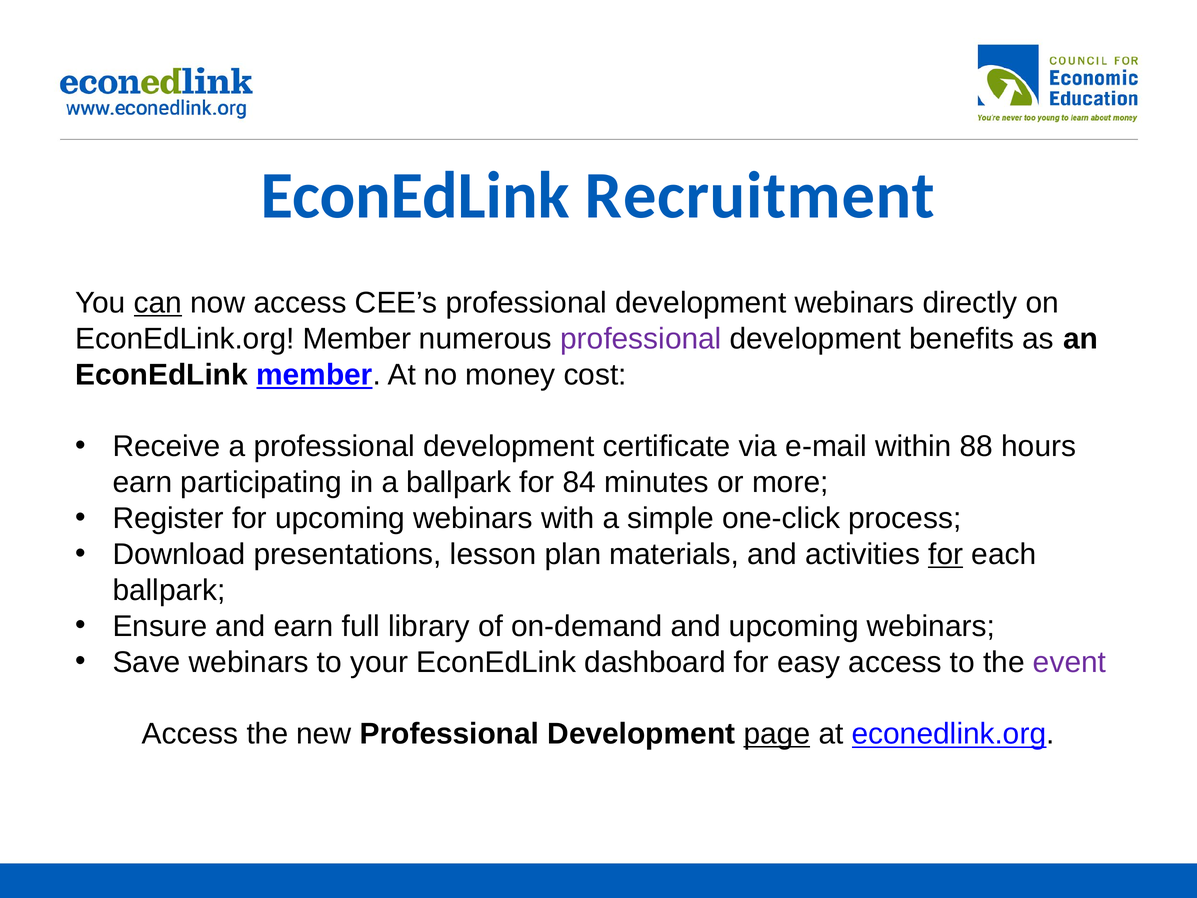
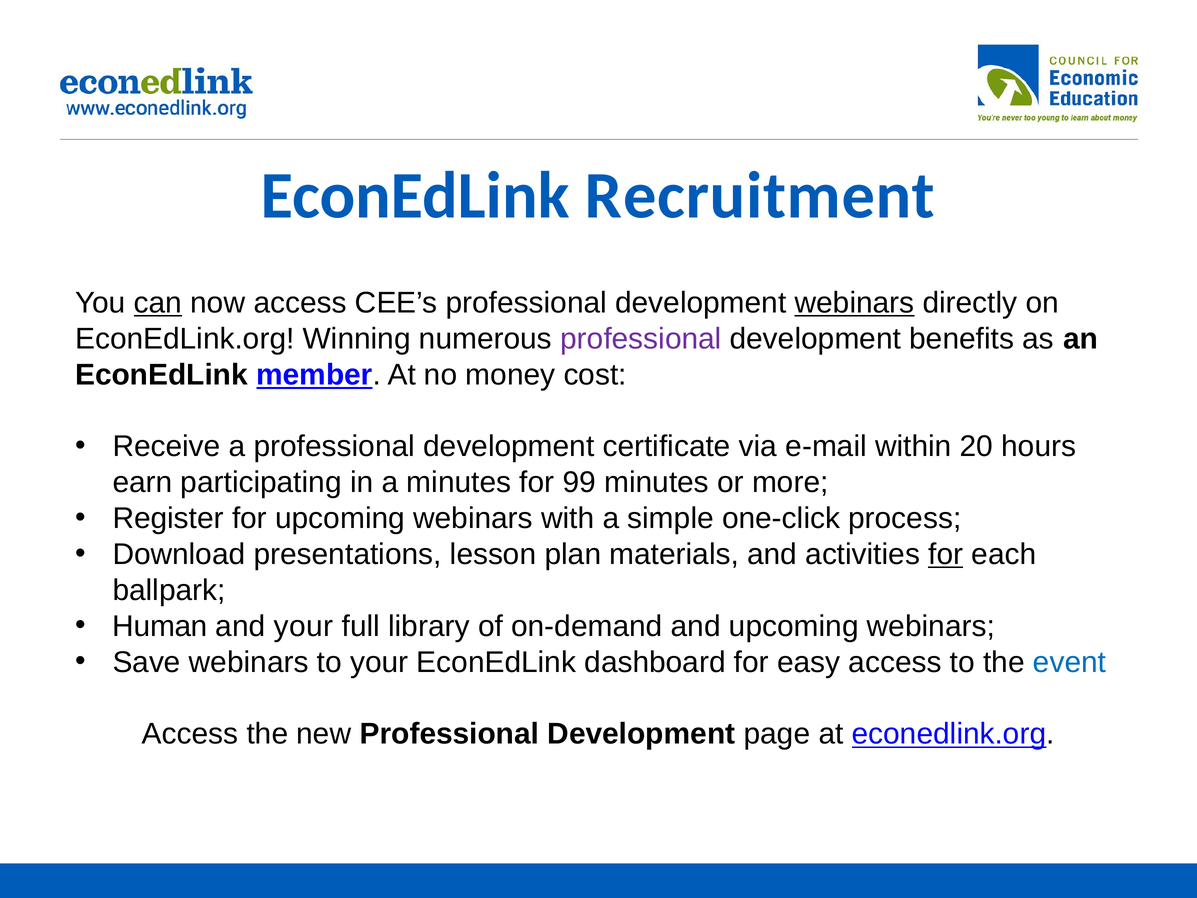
webinars at (855, 303) underline: none -> present
EconEdLink.org Member: Member -> Winning
88: 88 -> 20
a ballpark: ballpark -> minutes
84: 84 -> 99
Ensure: Ensure -> Human
and earn: earn -> your
event colour: purple -> blue
page underline: present -> none
